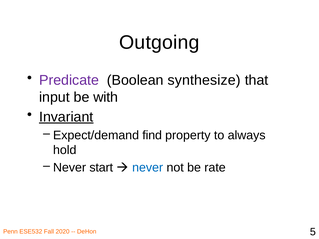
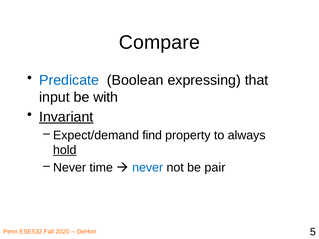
Outgoing: Outgoing -> Compare
Predicate colour: purple -> blue
synthesize: synthesize -> expressing
hold underline: none -> present
start: start -> time
rate: rate -> pair
